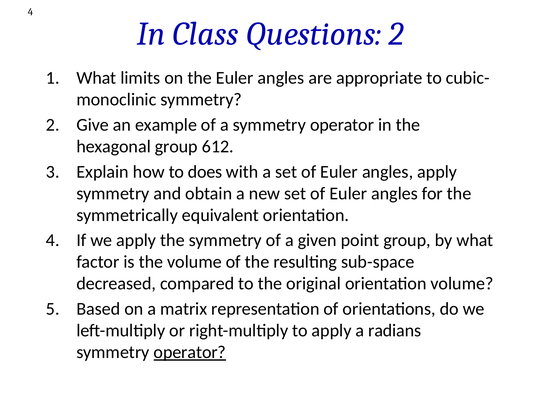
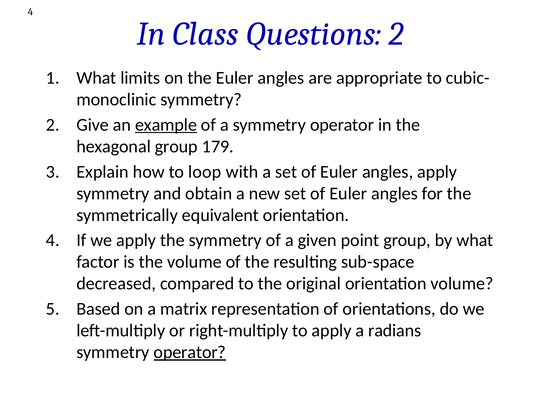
example underline: none -> present
612: 612 -> 179
does: does -> loop
